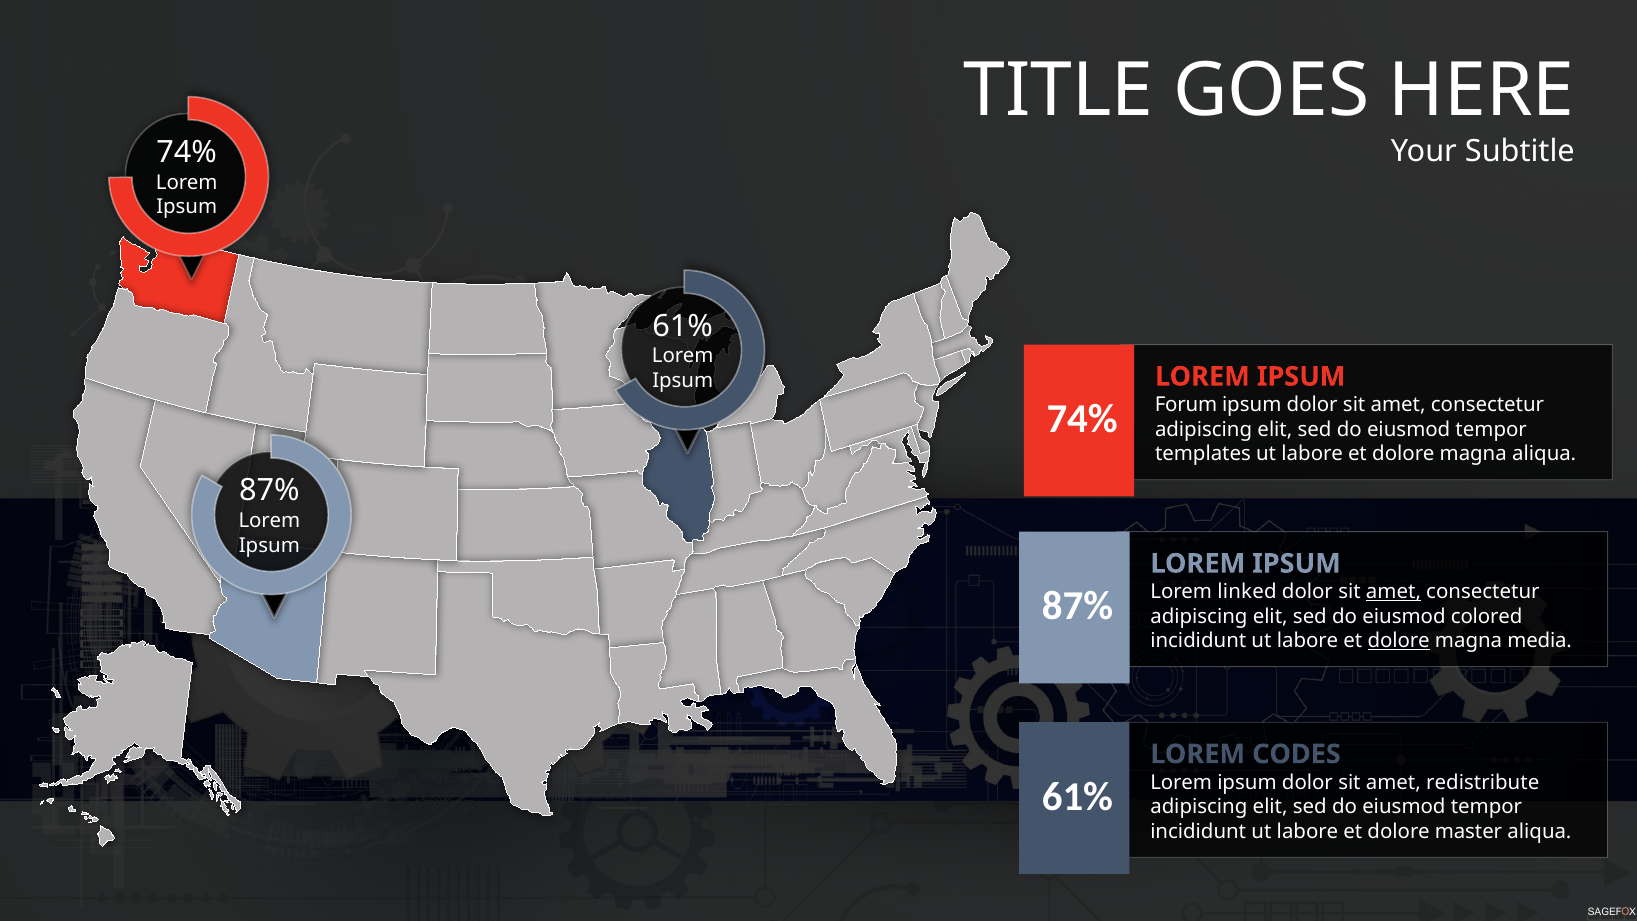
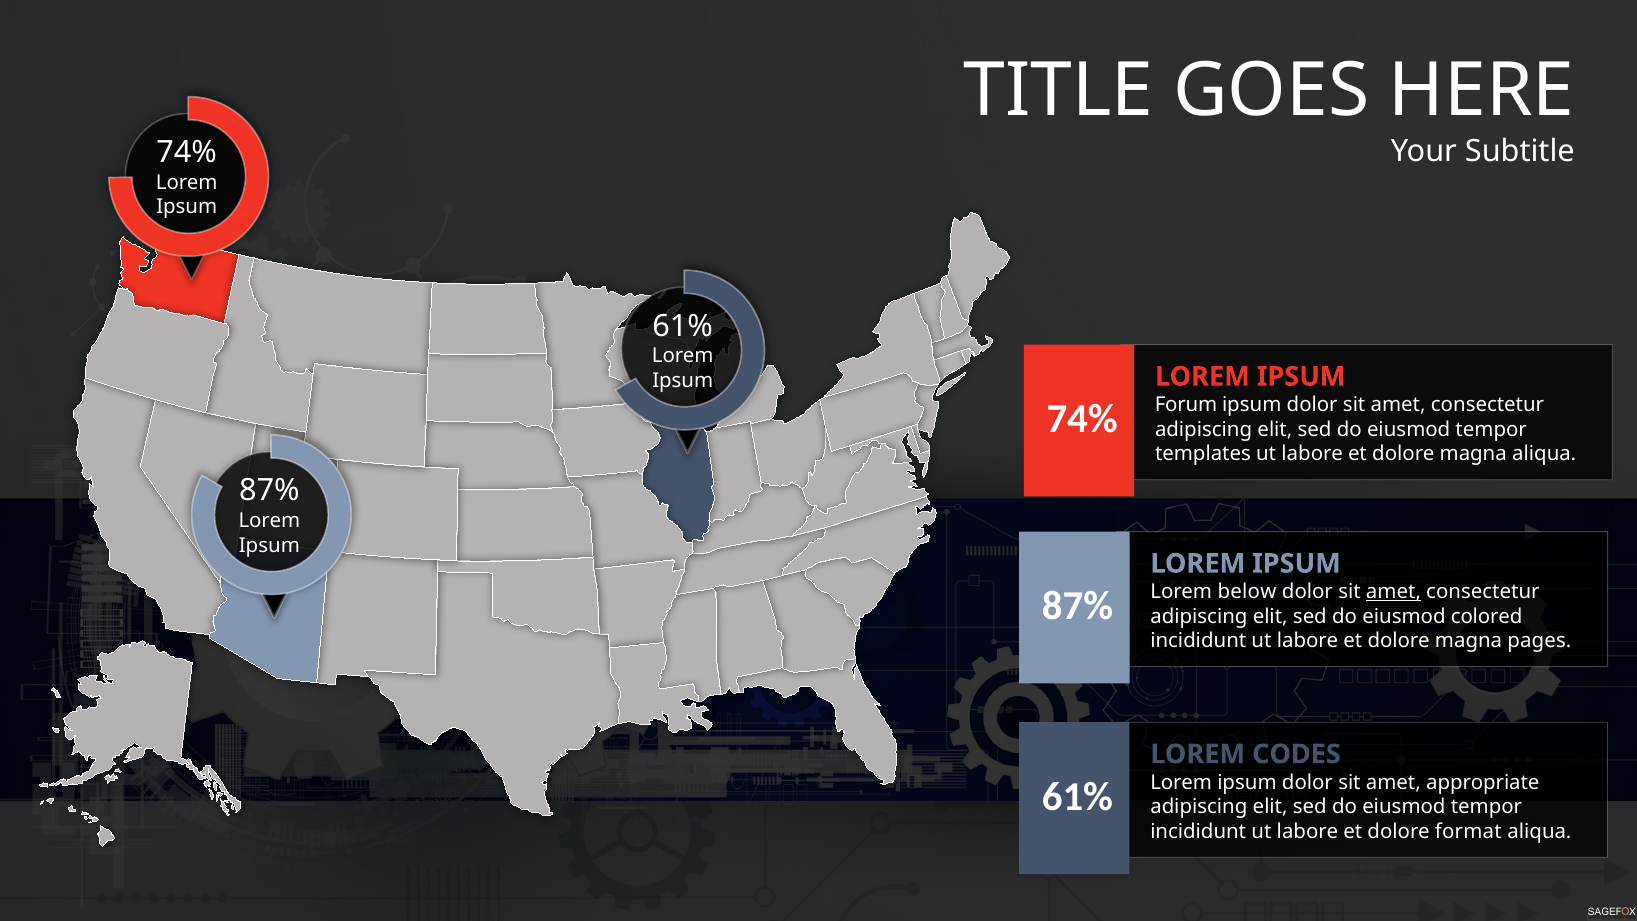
linked: linked -> below
dolore at (1399, 641) underline: present -> none
media: media -> pages
redistribute: redistribute -> appropriate
master: master -> format
